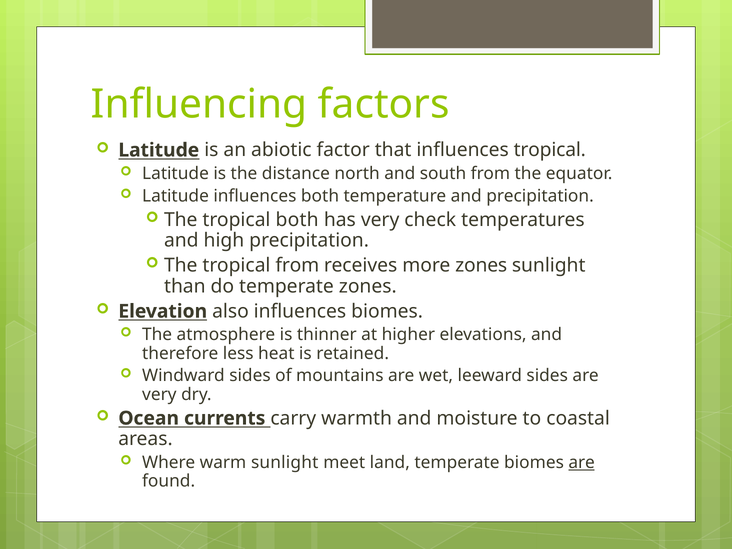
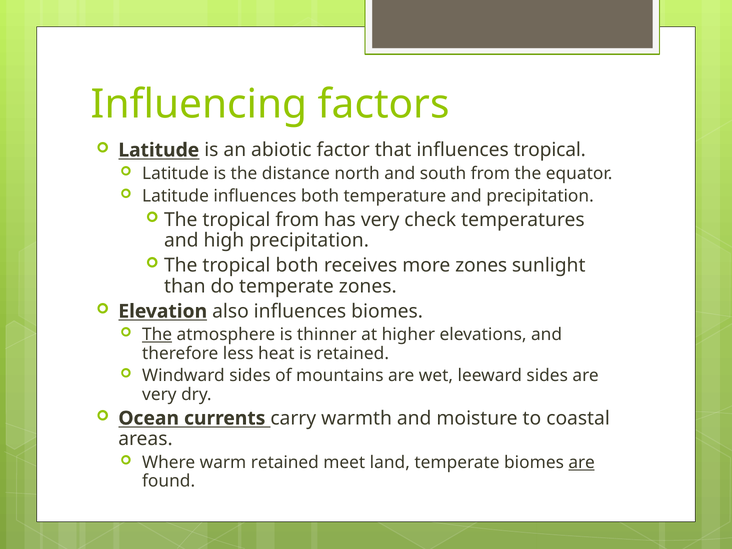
tropical both: both -> from
tropical from: from -> both
The at (157, 335) underline: none -> present
warm sunlight: sunlight -> retained
